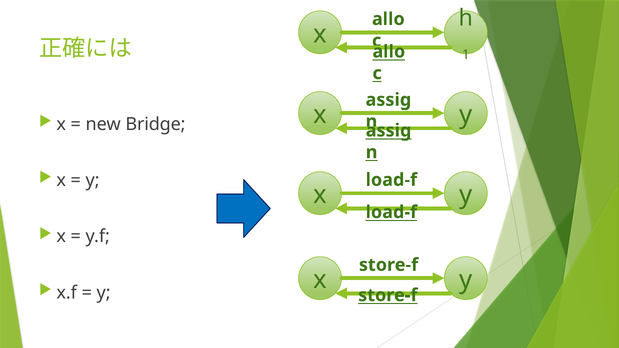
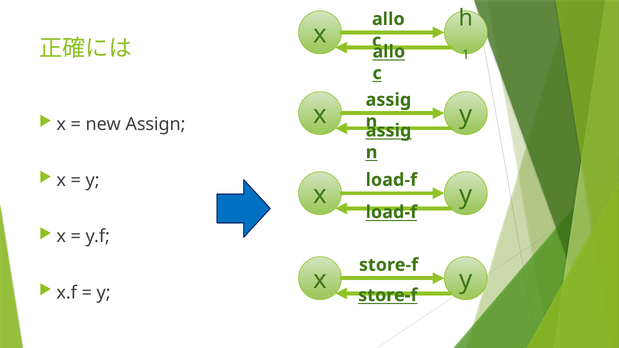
Bridge: Bridge -> Assign
